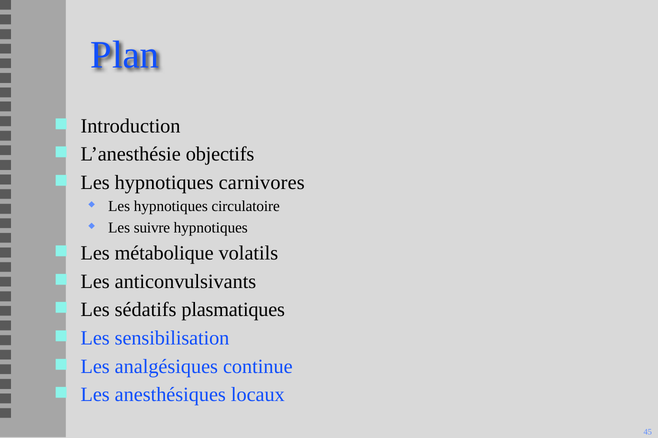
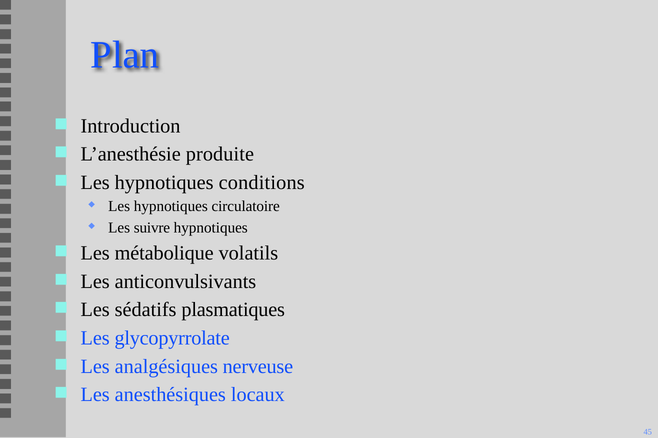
objectifs: objectifs -> produite
carnivores: carnivores -> conditions
sensibilisation: sensibilisation -> glycopyrrolate
continue: continue -> nerveuse
